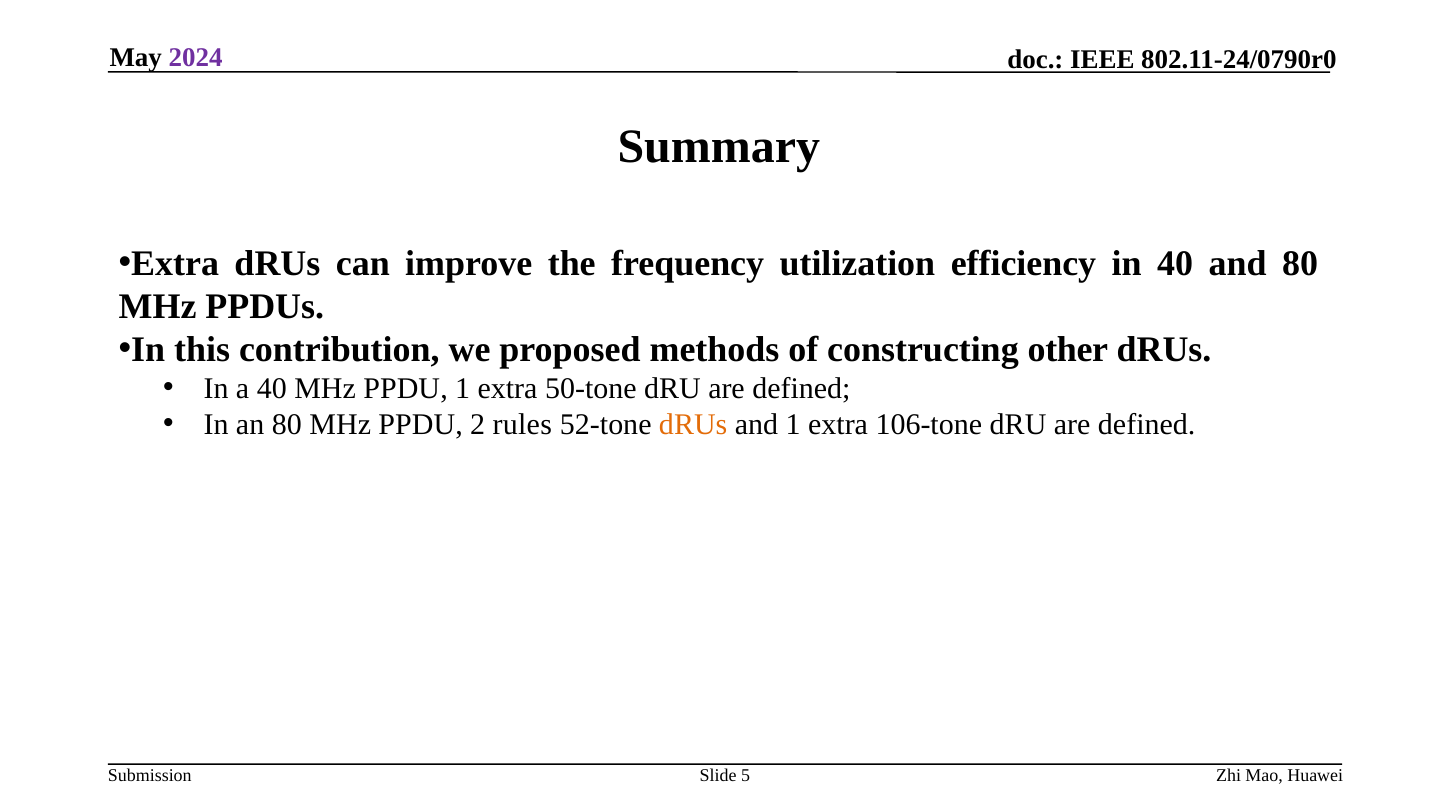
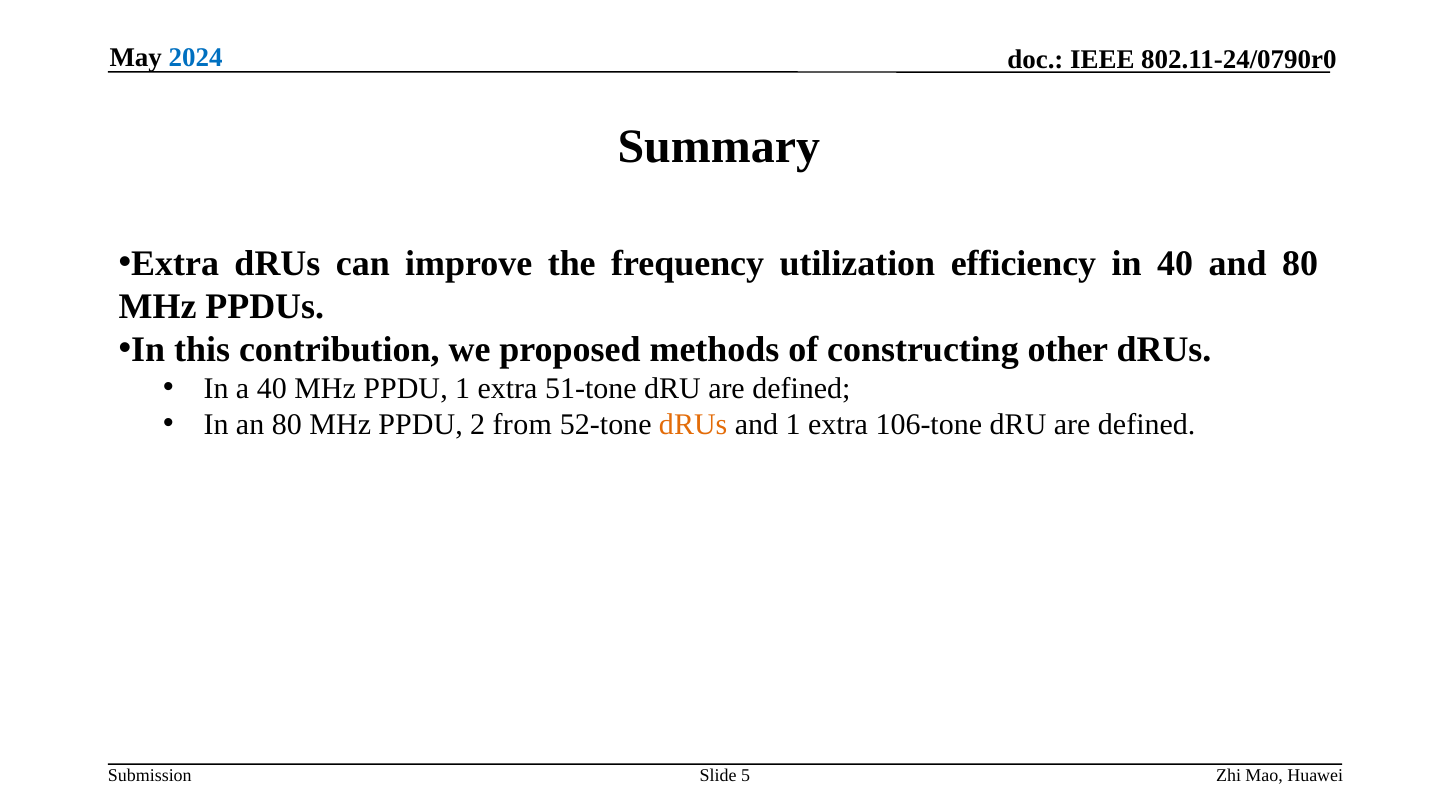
2024 colour: purple -> blue
50-tone: 50-tone -> 51-tone
rules: rules -> from
